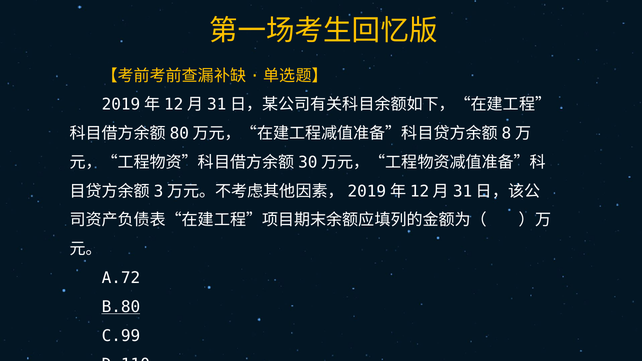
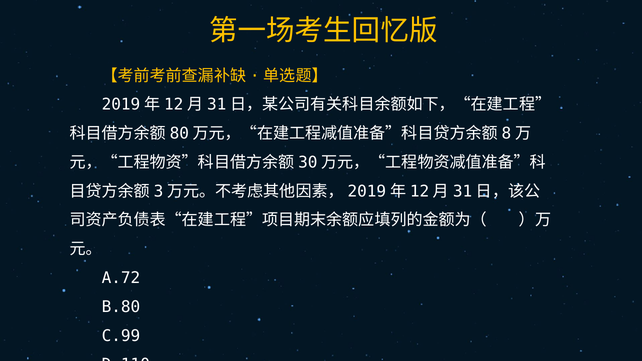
B.80 underline: present -> none
